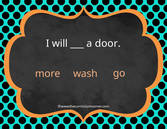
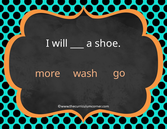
door: door -> shoe
